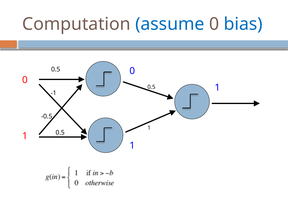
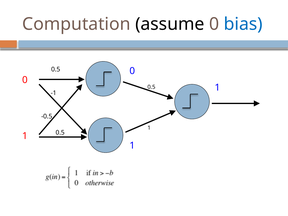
assume colour: blue -> black
